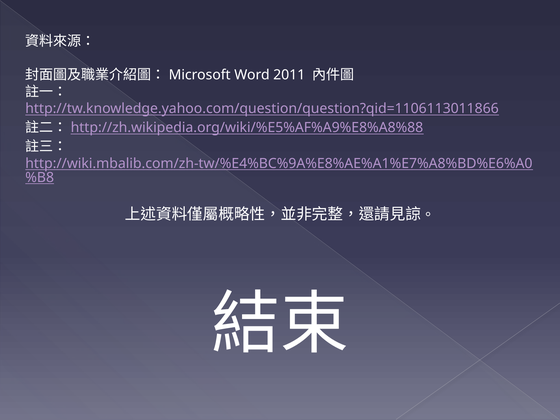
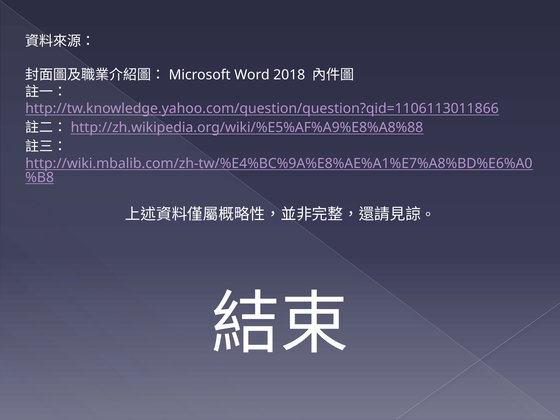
2011: 2011 -> 2018
